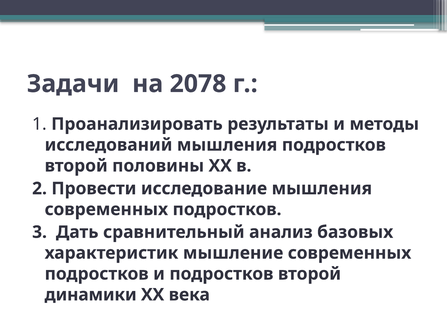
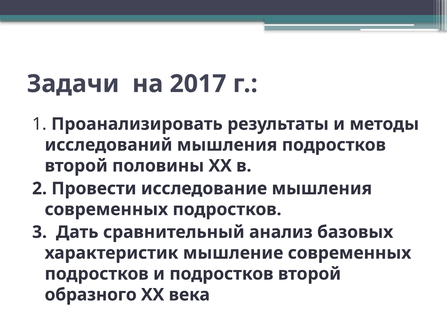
2078: 2078 -> 2017
динамики: динамики -> образного
